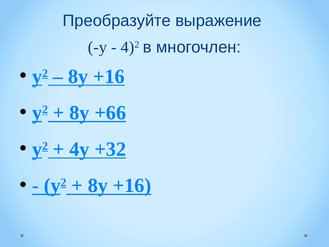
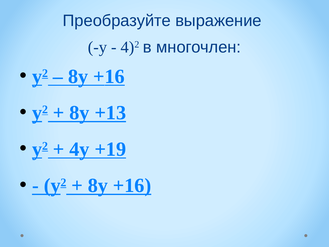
+66: +66 -> +13
+32: +32 -> +19
